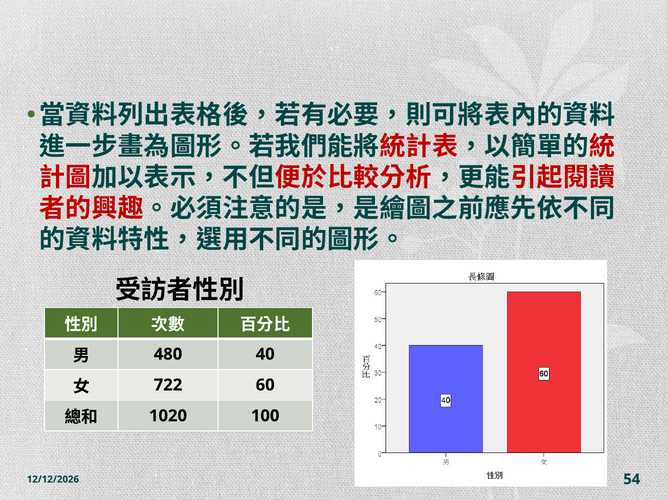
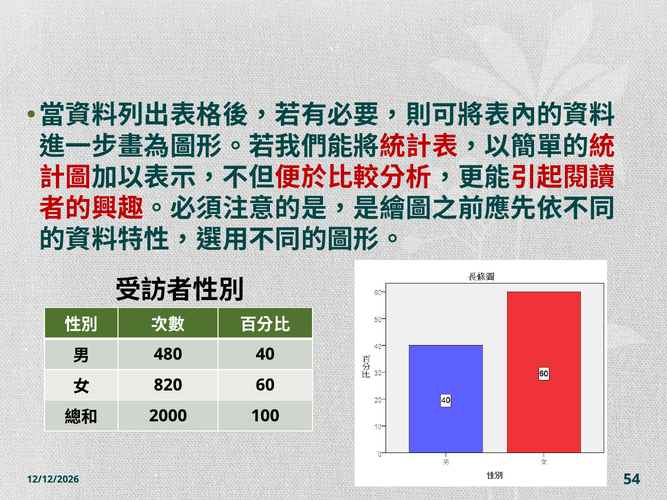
722: 722 -> 820
1020: 1020 -> 2000
